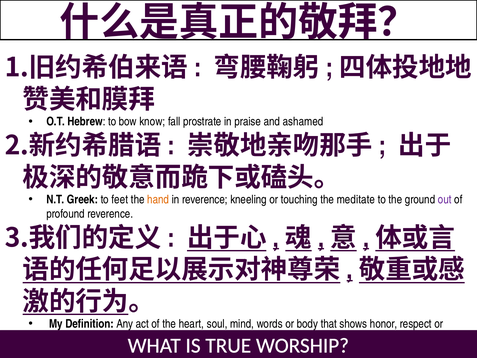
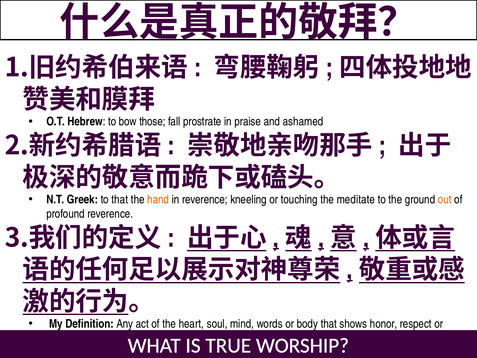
know: know -> those
to feet: feet -> that
out colour: purple -> orange
